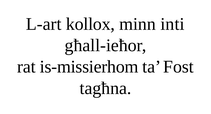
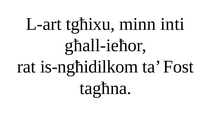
kollox: kollox -> tgħixu
is-missierhom: is-missierhom -> is-ngħidilkom
